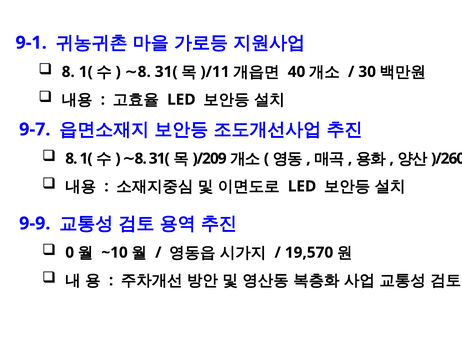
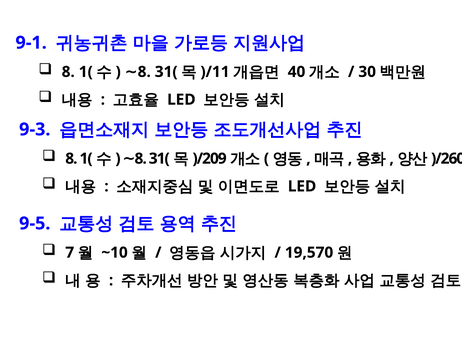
9-7: 9-7 -> 9-3
9-9: 9-9 -> 9-5
0: 0 -> 7
